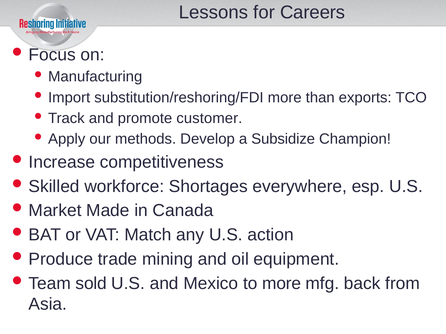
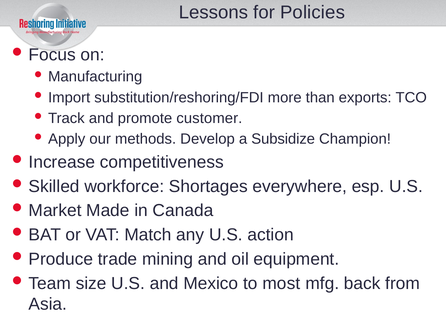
Careers: Careers -> Policies
sold: sold -> size
to more: more -> most
